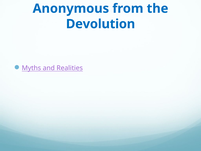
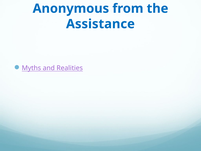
Devolution: Devolution -> Assistance
